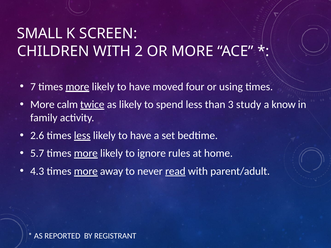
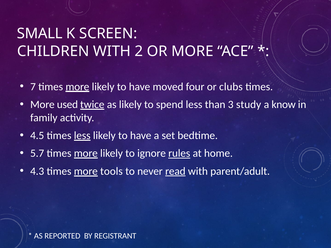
using: using -> clubs
calm: calm -> used
2.6: 2.6 -> 4.5
rules underline: none -> present
away: away -> tools
